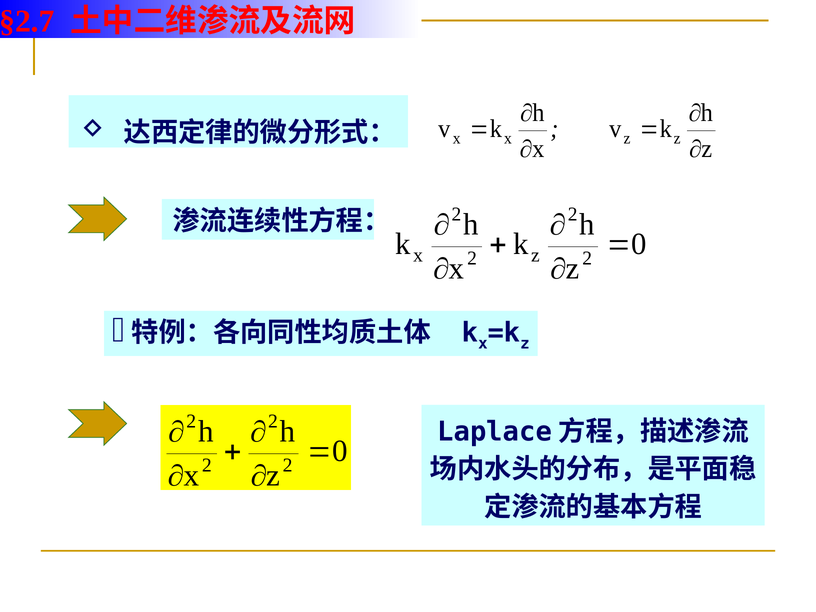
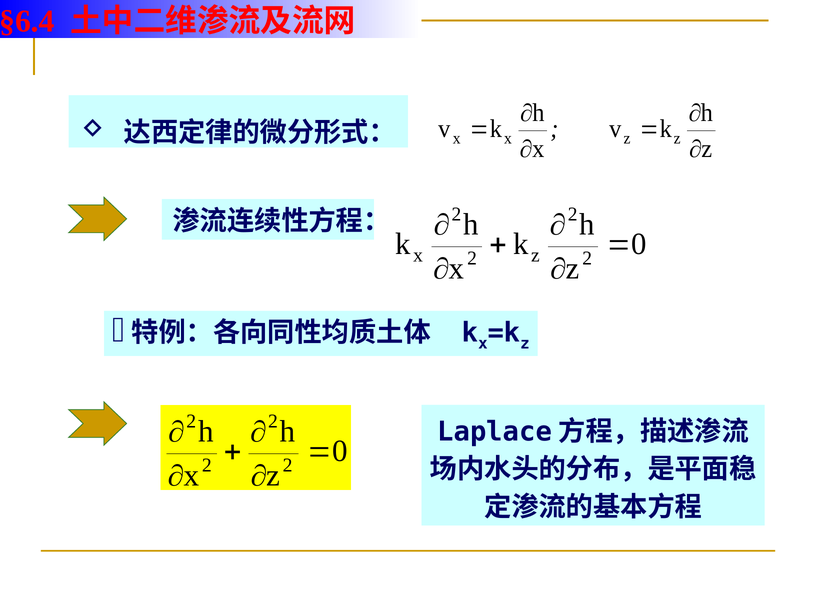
§2.7: §2.7 -> §6.4
